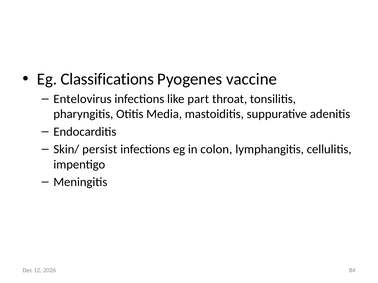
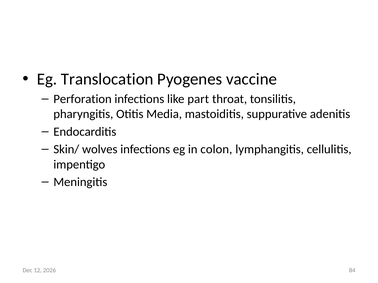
Classifications: Classifications -> Translocation
Entelovirus: Entelovirus -> Perforation
persist: persist -> wolves
